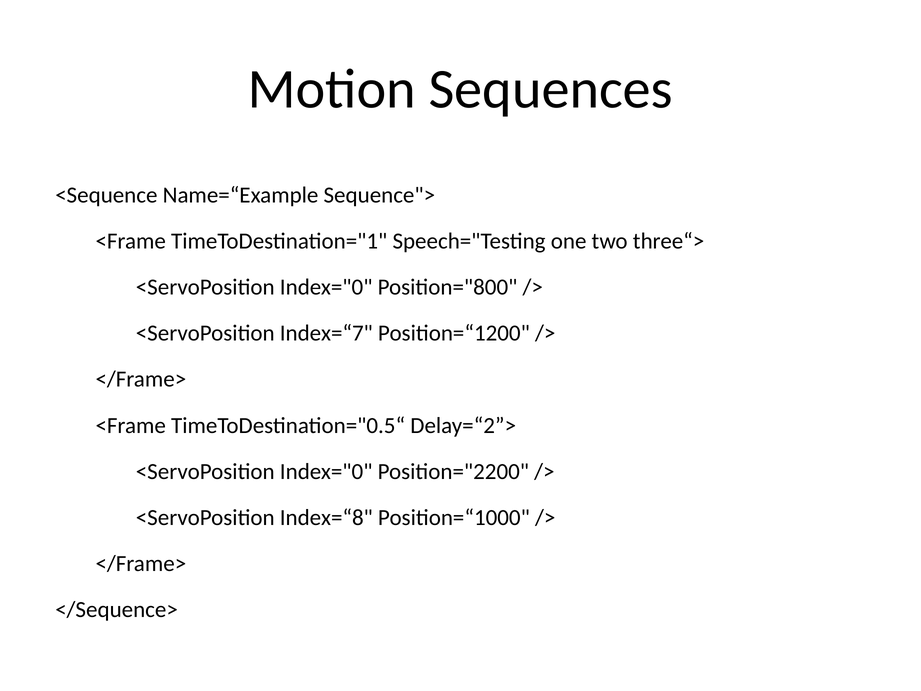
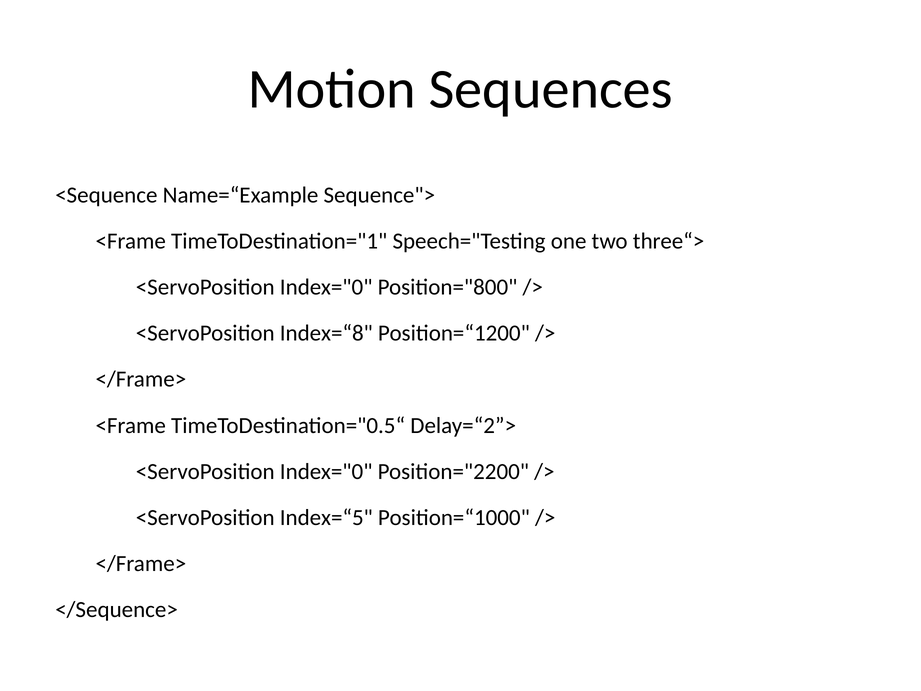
Index=“7: Index=“7 -> Index=“8
Index=“8: Index=“8 -> Index=“5
